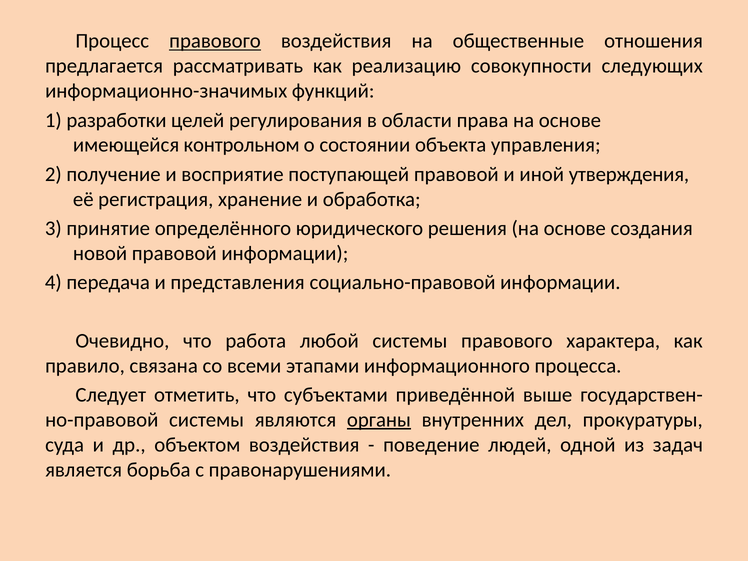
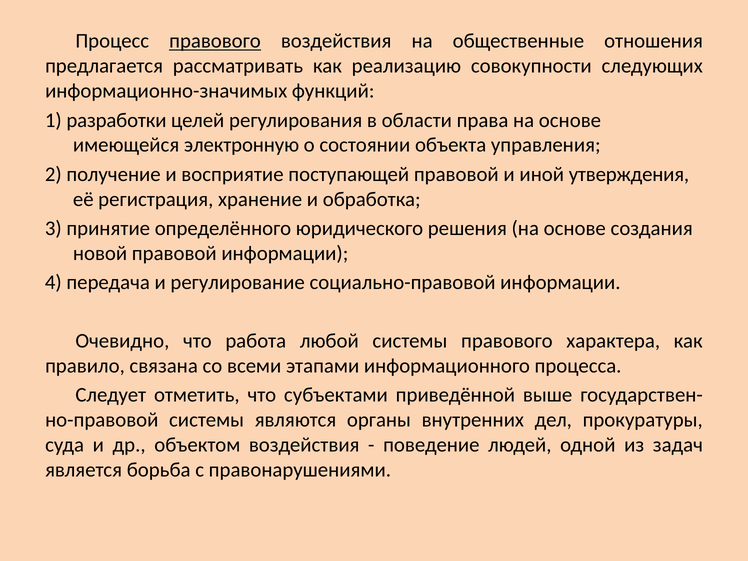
контрольном: контрольном -> электронную
представления: представления -> регулирование
органы underline: present -> none
